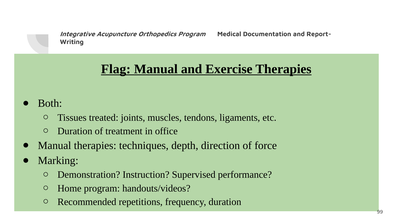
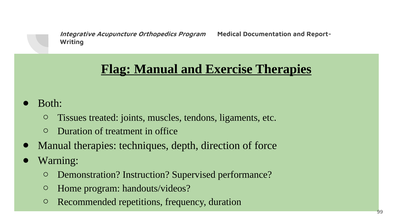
Marking: Marking -> Warning
